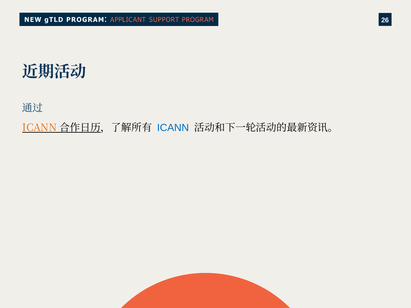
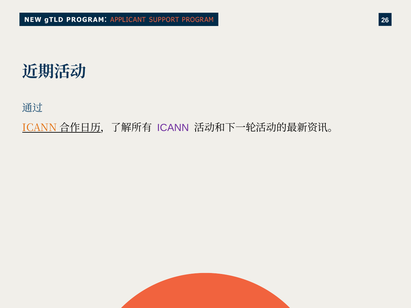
ICANN at (173, 128) colour: blue -> purple
